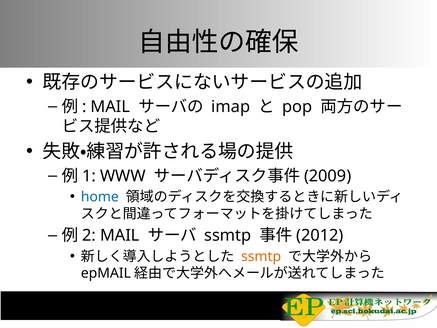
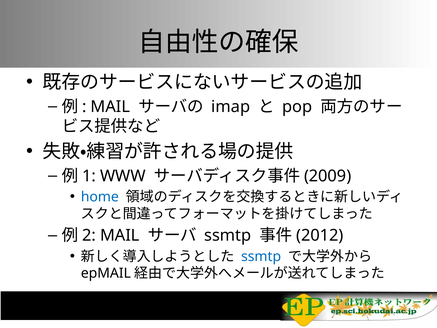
ssmtp at (261, 256) colour: orange -> blue
